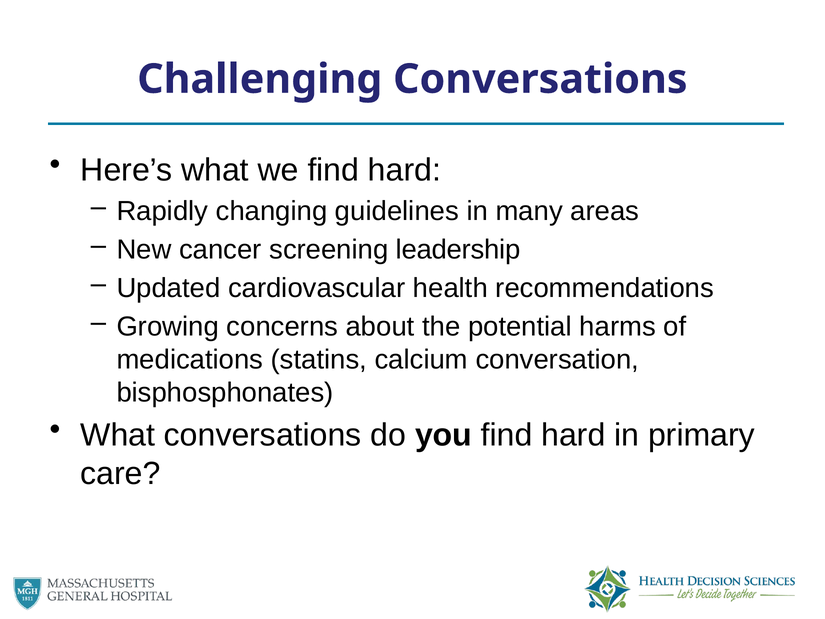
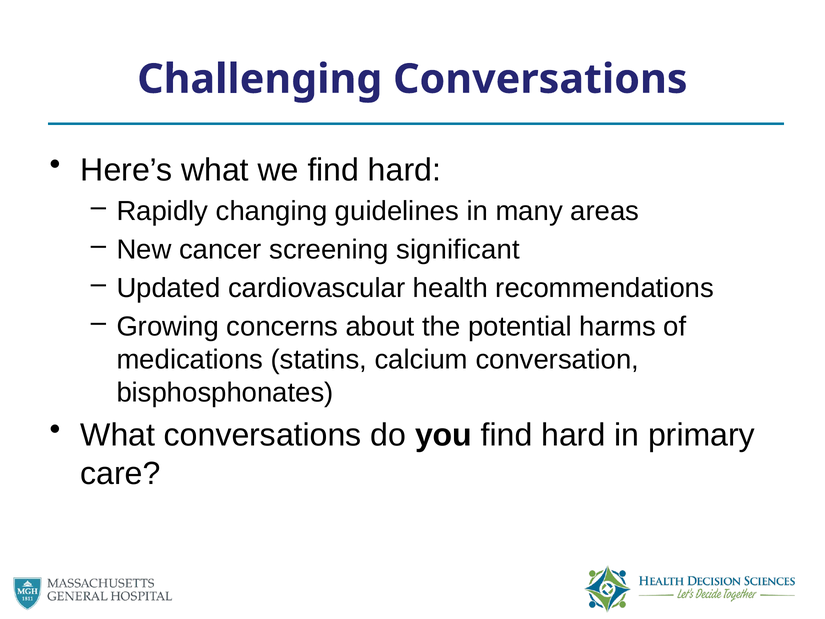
leadership: leadership -> significant
